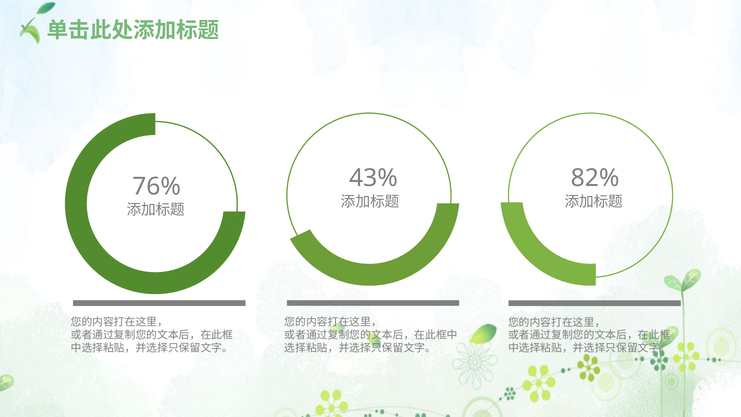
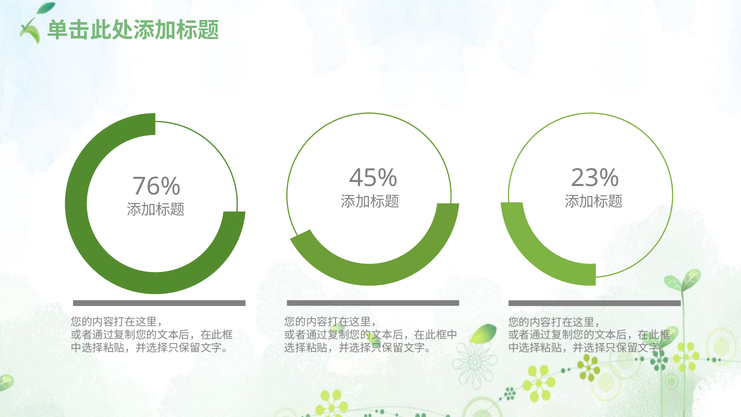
43%: 43% -> 45%
82%: 82% -> 23%
